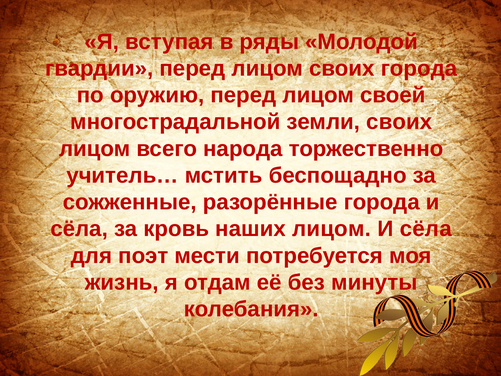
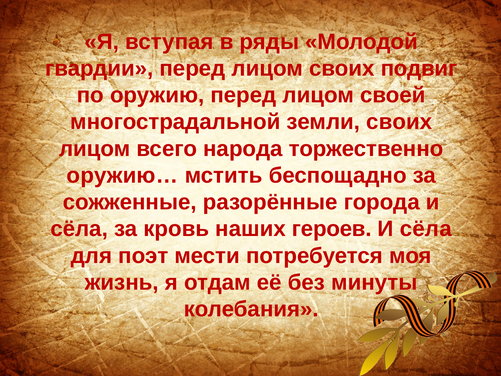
своих города: города -> подвиг
учитель…: учитель… -> оружию…
наших лицом: лицом -> героев
